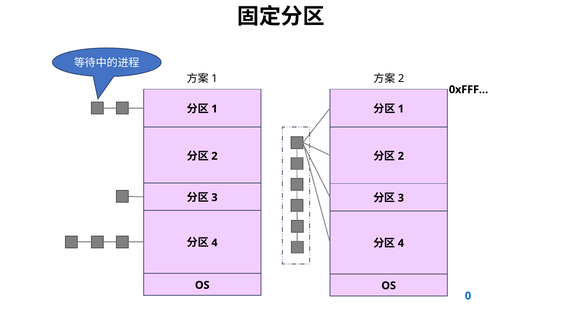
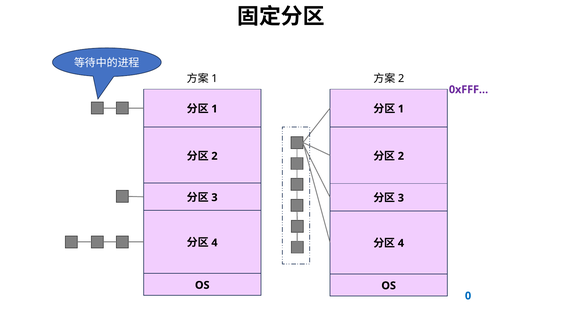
0xFFF… colour: black -> purple
